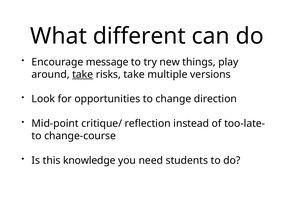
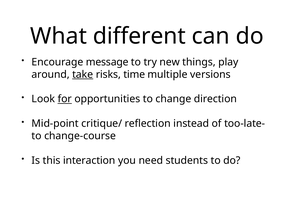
risks take: take -> time
for underline: none -> present
knowledge: knowledge -> interaction
